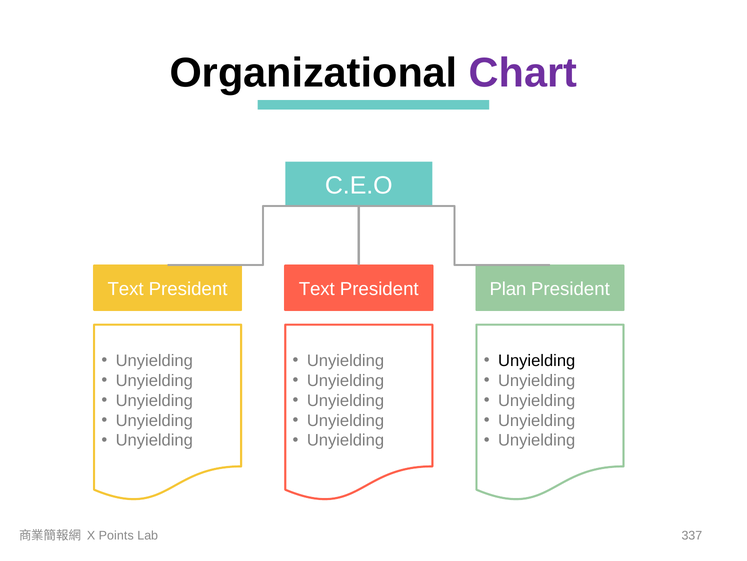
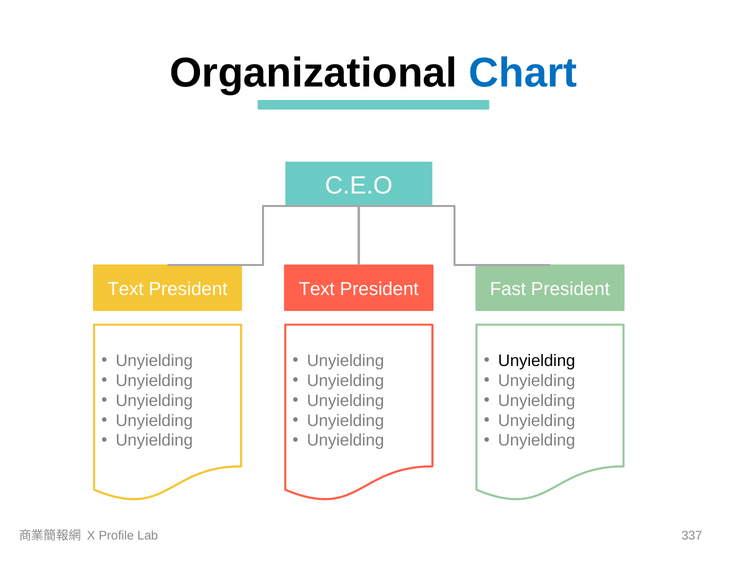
Chart colour: purple -> blue
Plan: Plan -> Fast
Points: Points -> Profile
